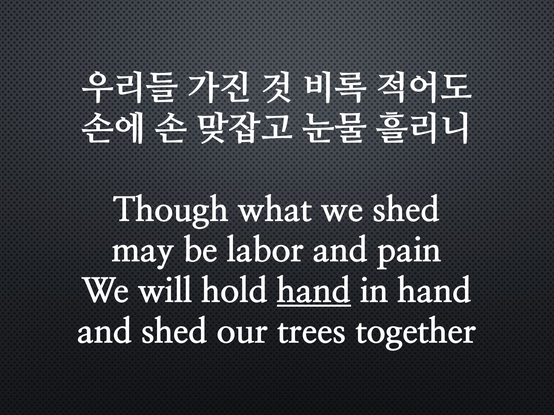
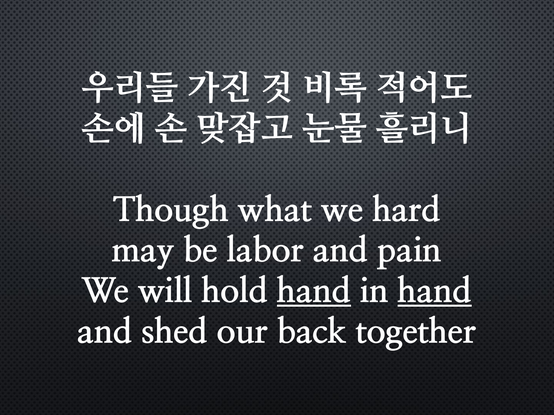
we shed: shed -> hard
hand at (435, 291) underline: none -> present
trees: trees -> back
